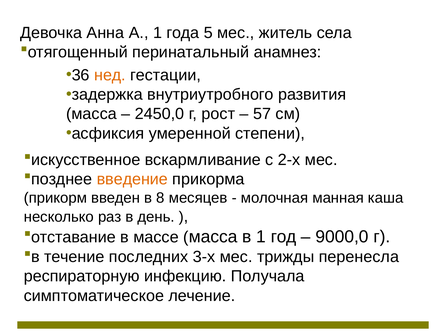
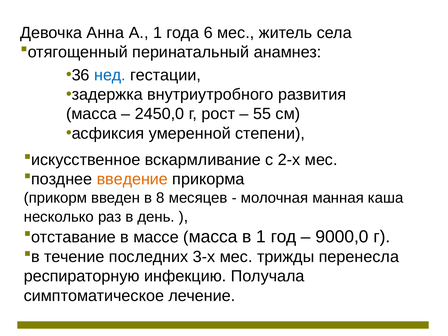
5: 5 -> 6
нед colour: orange -> blue
57: 57 -> 55
